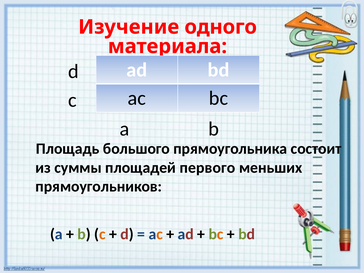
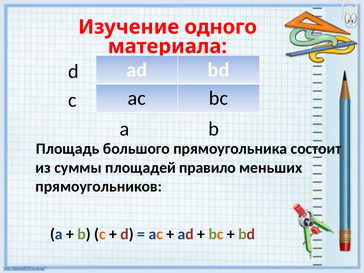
первого: первого -> правило
